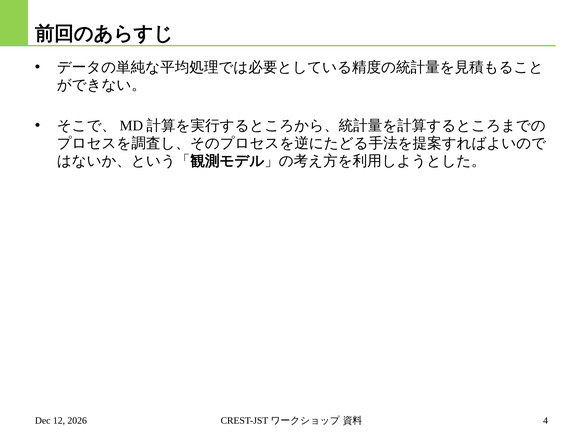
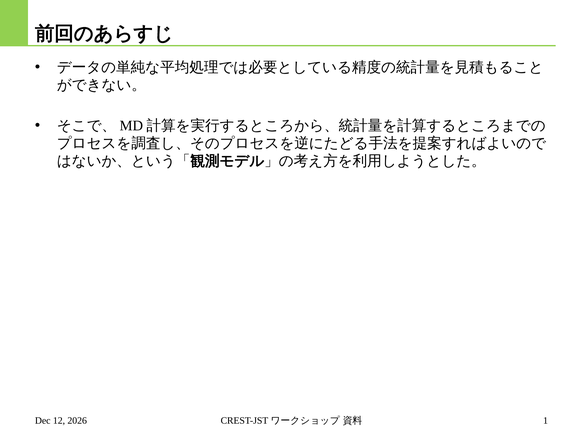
4: 4 -> 1
